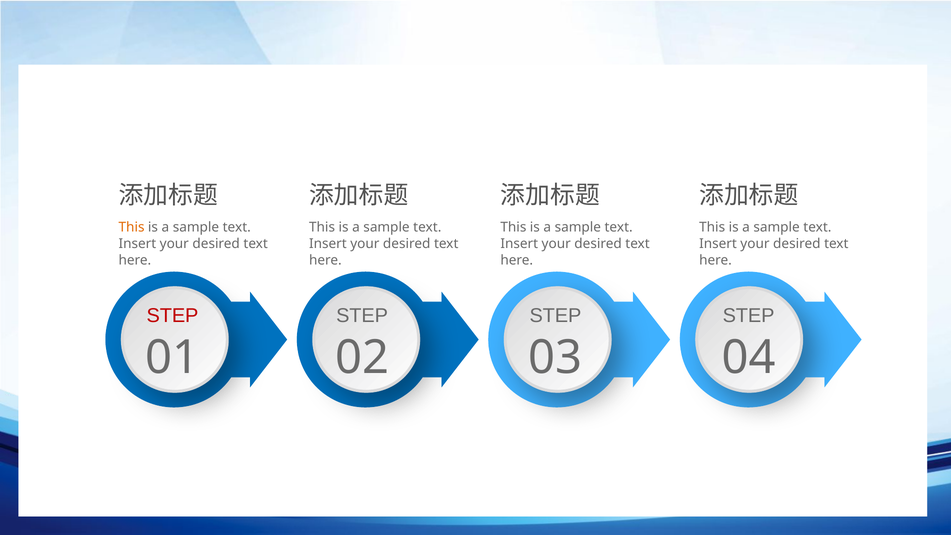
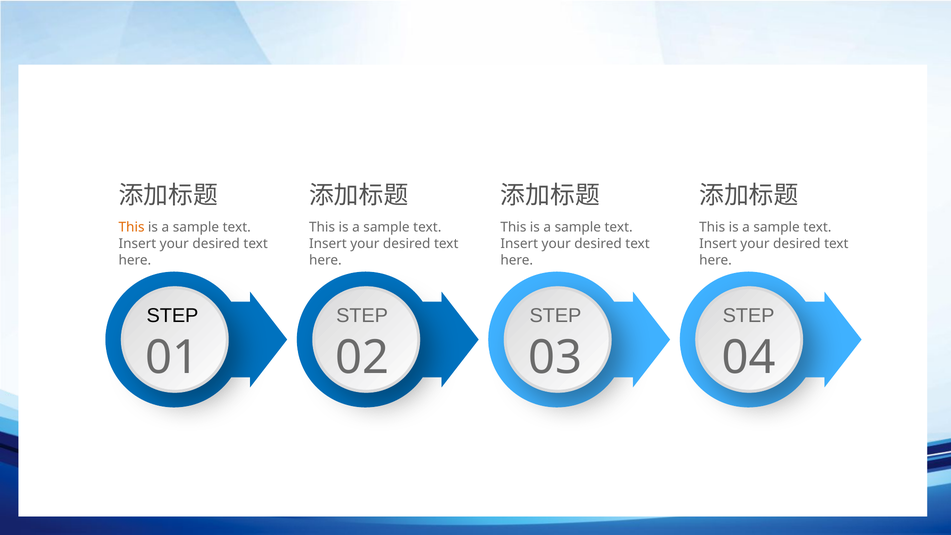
STEP at (172, 316) colour: red -> black
